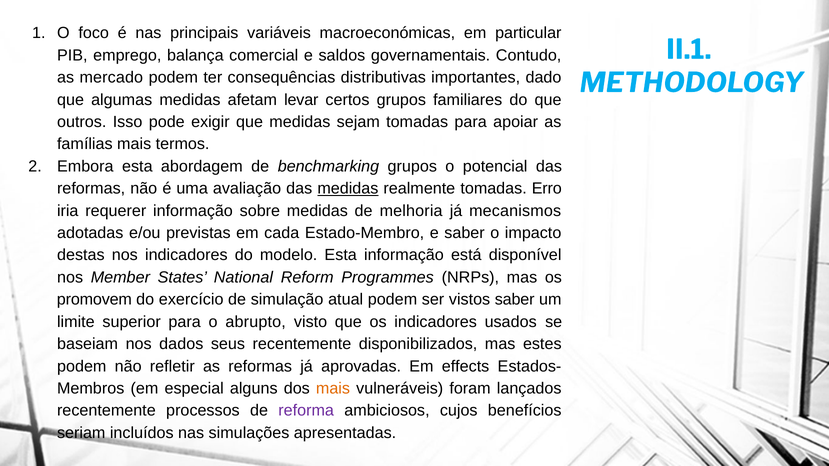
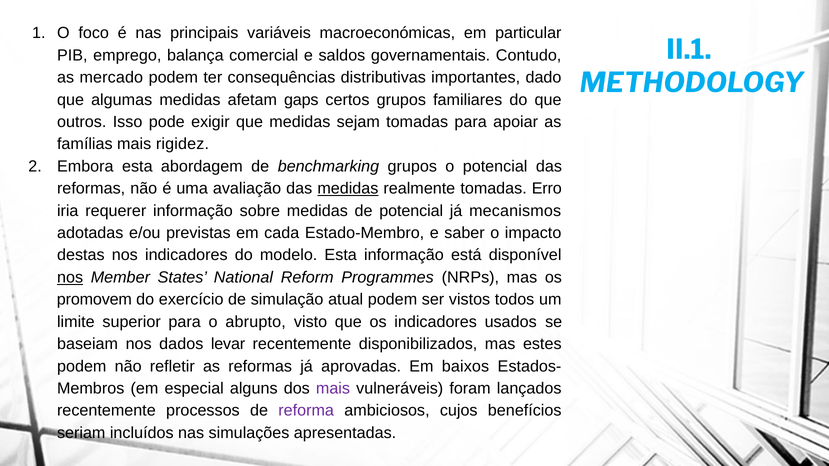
levar: levar -> gaps
termos: termos -> rigidez
de melhoria: melhoria -> potencial
nos at (70, 278) underline: none -> present
vistos saber: saber -> todos
seus: seus -> levar
effects: effects -> baixos
mais at (333, 389) colour: orange -> purple
